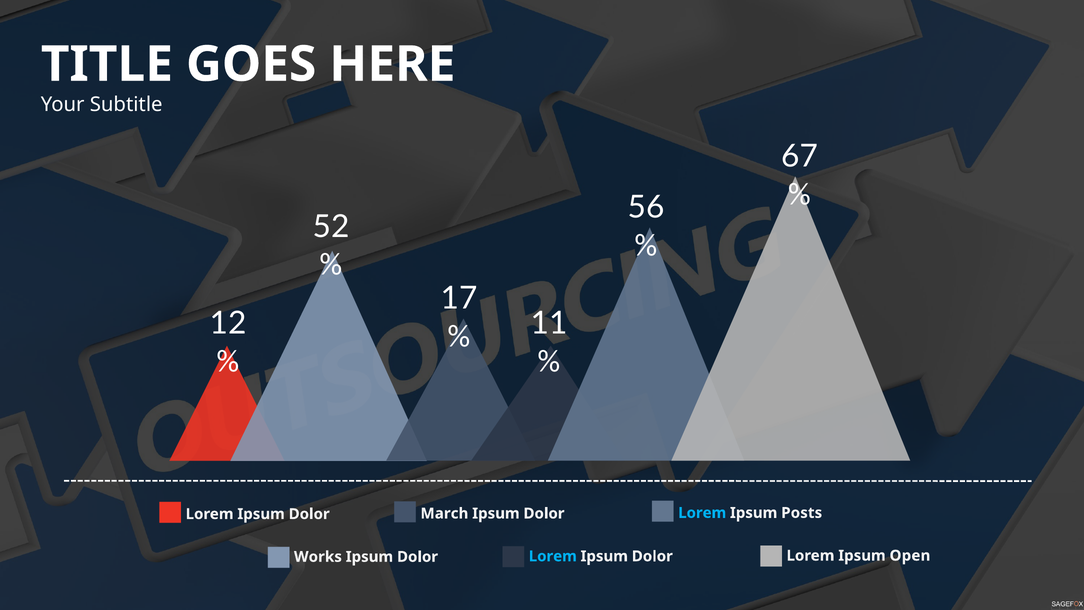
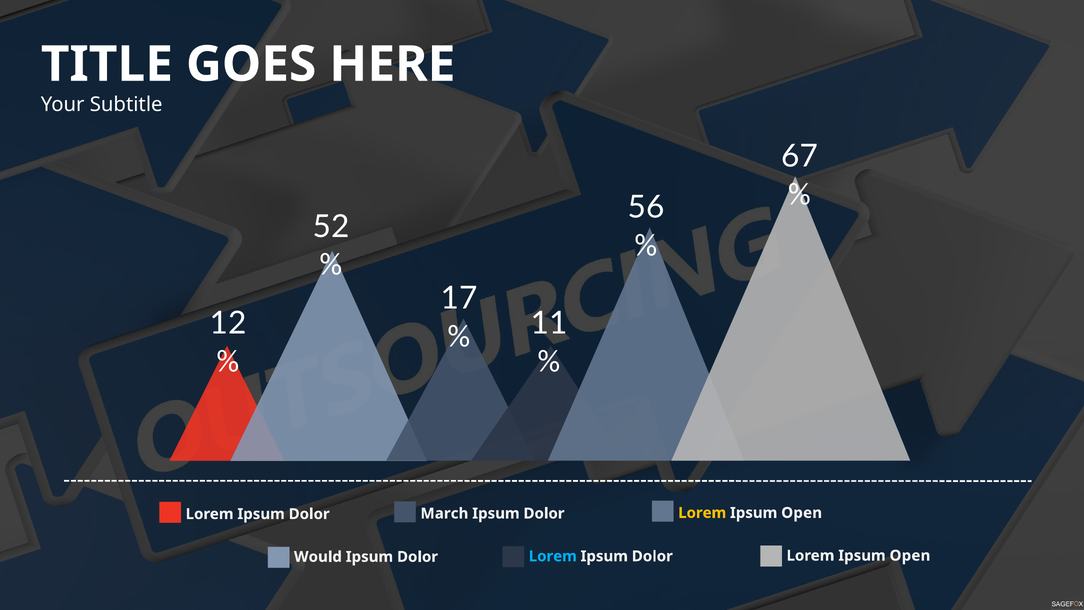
Lorem at (702, 513) colour: light blue -> yellow
Posts at (802, 513): Posts -> Open
Works: Works -> Would
